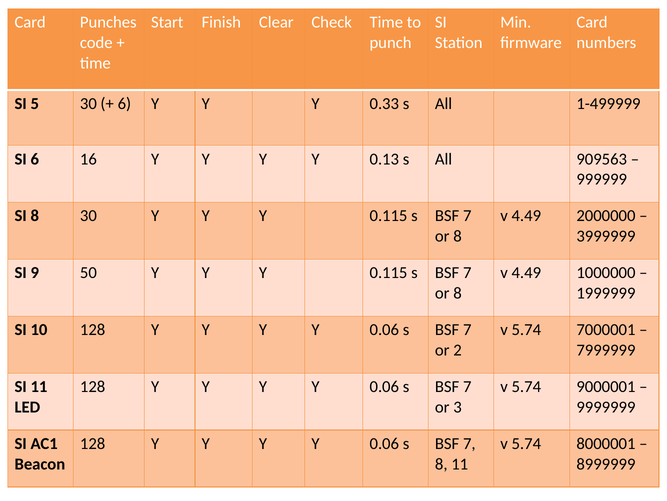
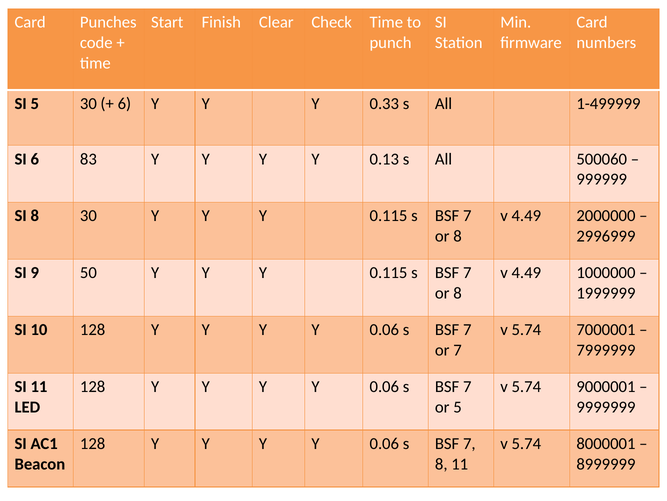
16: 16 -> 83
909563: 909563 -> 500060
3999999: 3999999 -> 2996999
or 2: 2 -> 7
or 3: 3 -> 5
